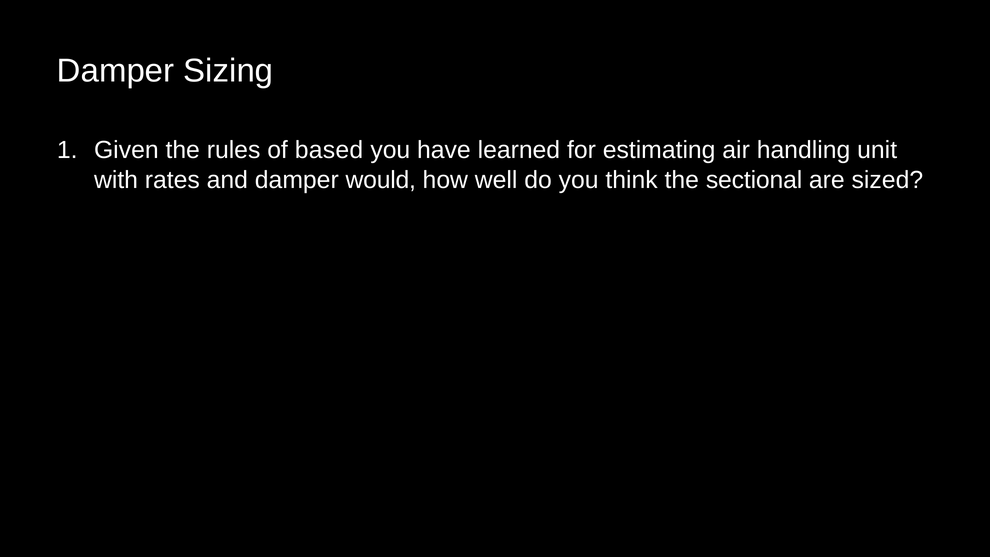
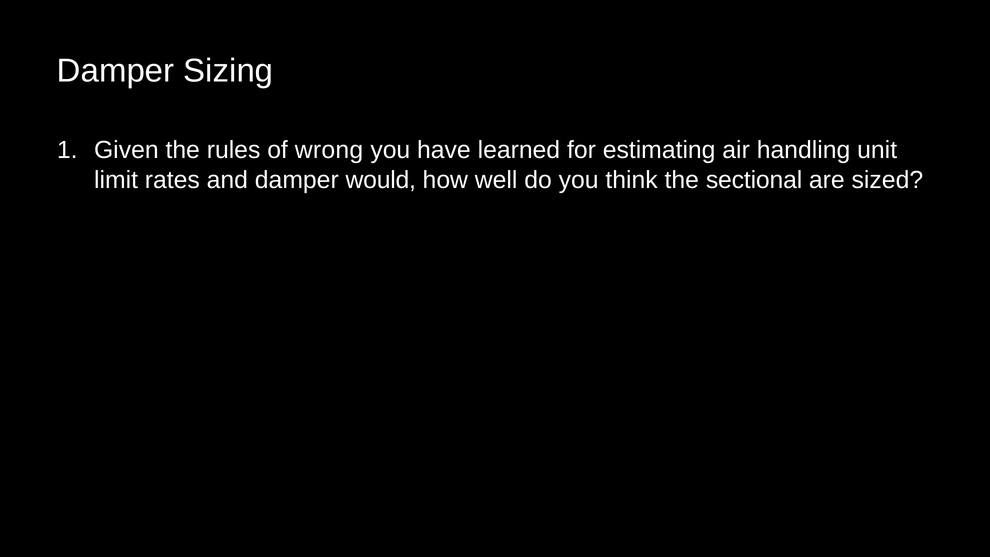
based: based -> wrong
with: with -> limit
